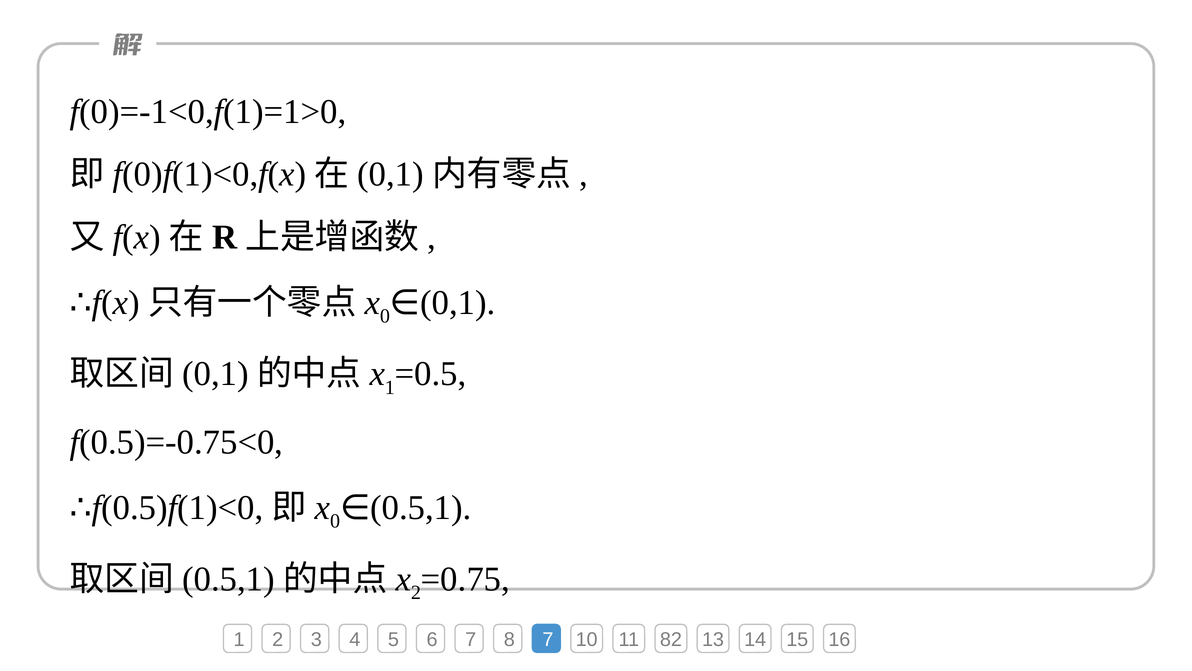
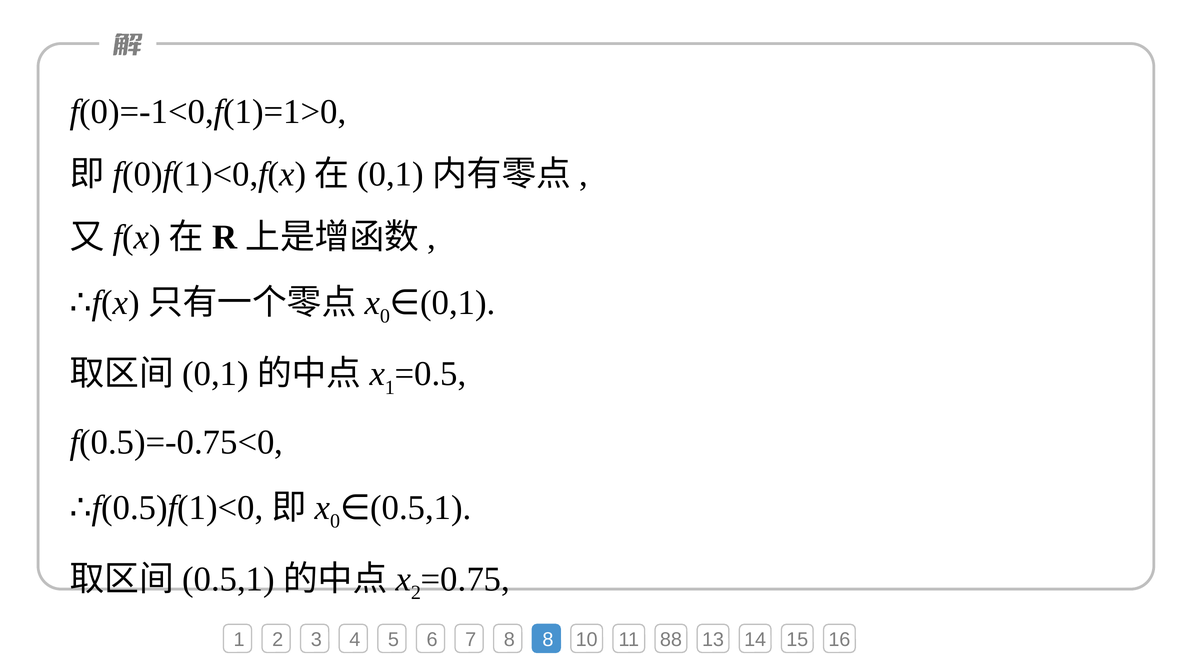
8 7: 7 -> 8
82: 82 -> 88
